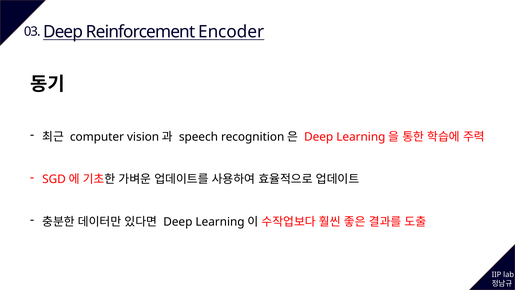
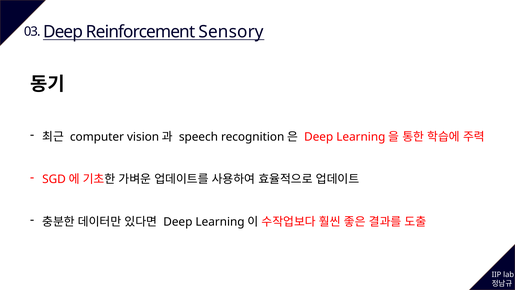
Encoder: Encoder -> Sensory
